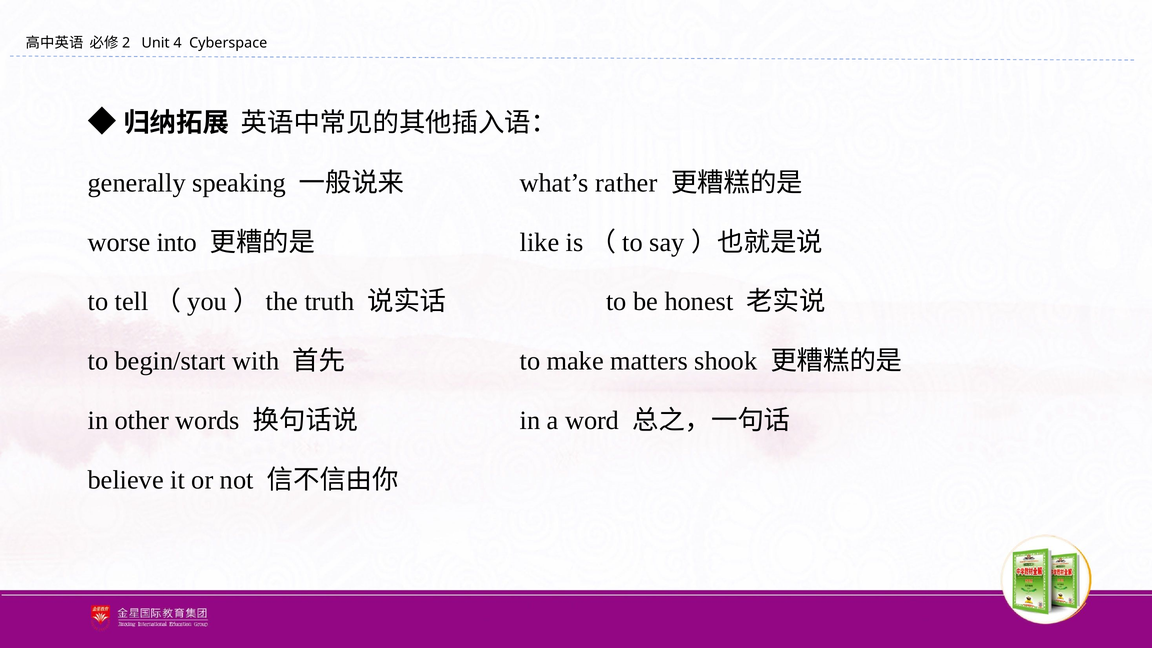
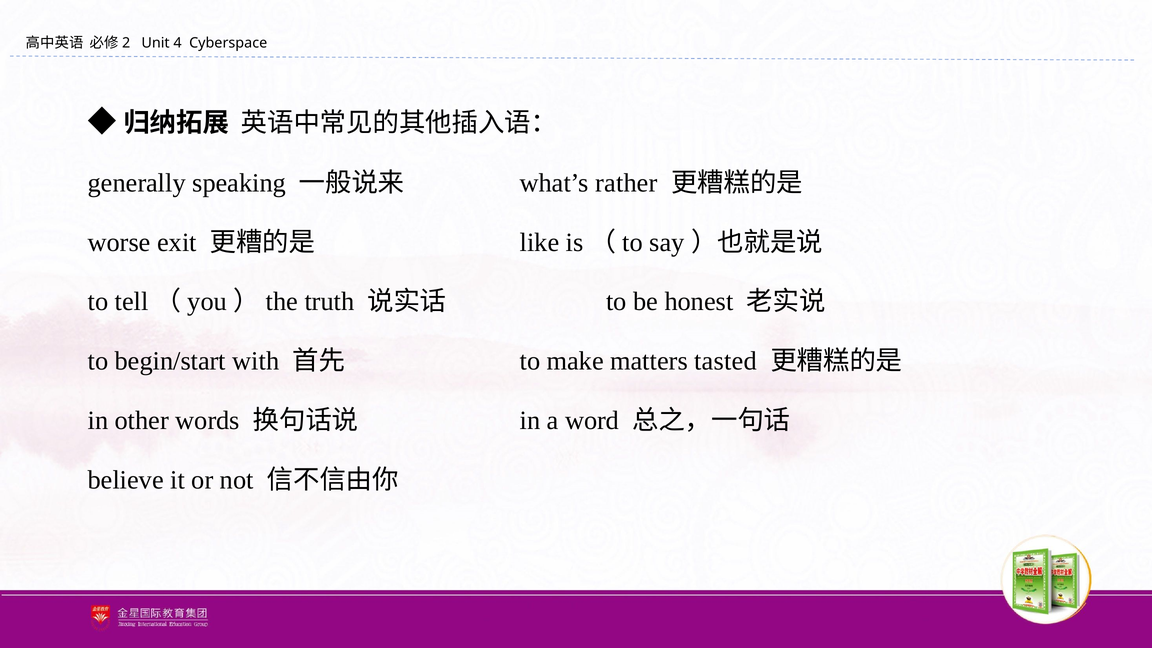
into: into -> exit
shook: shook -> tasted
